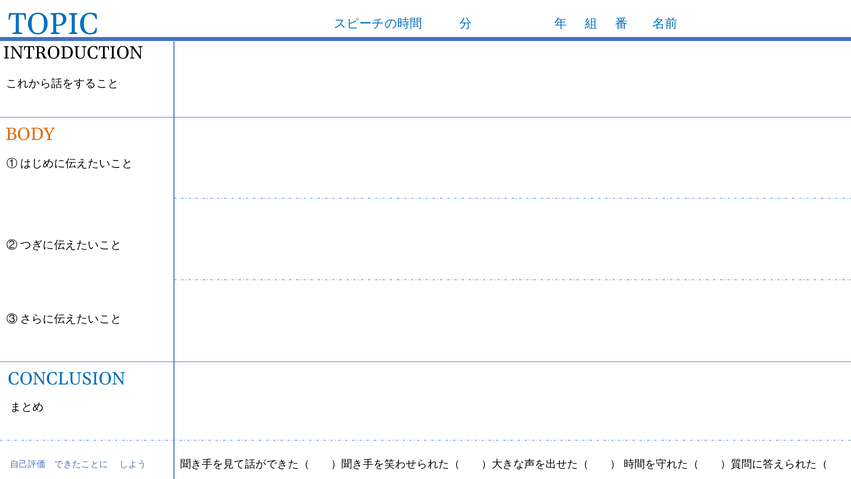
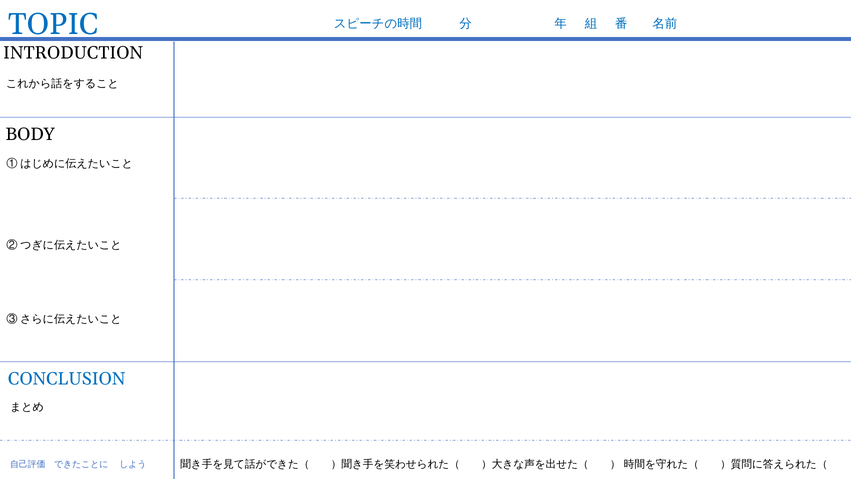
BODY colour: orange -> black
